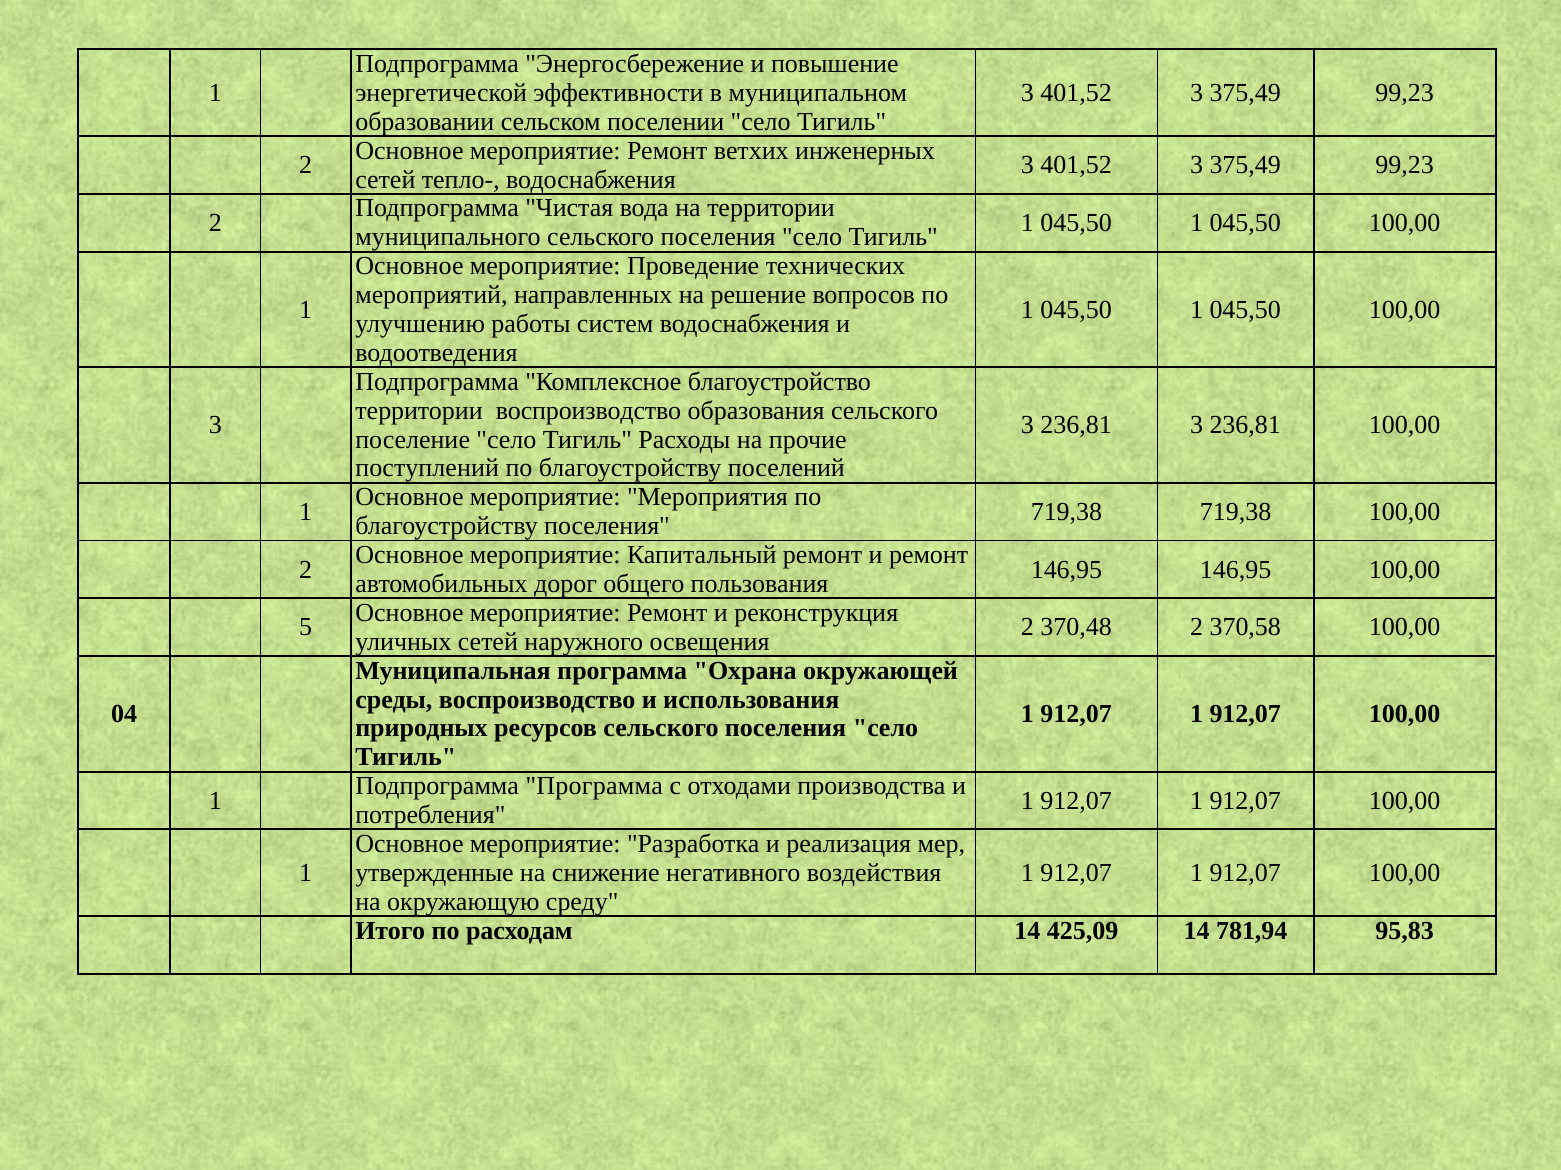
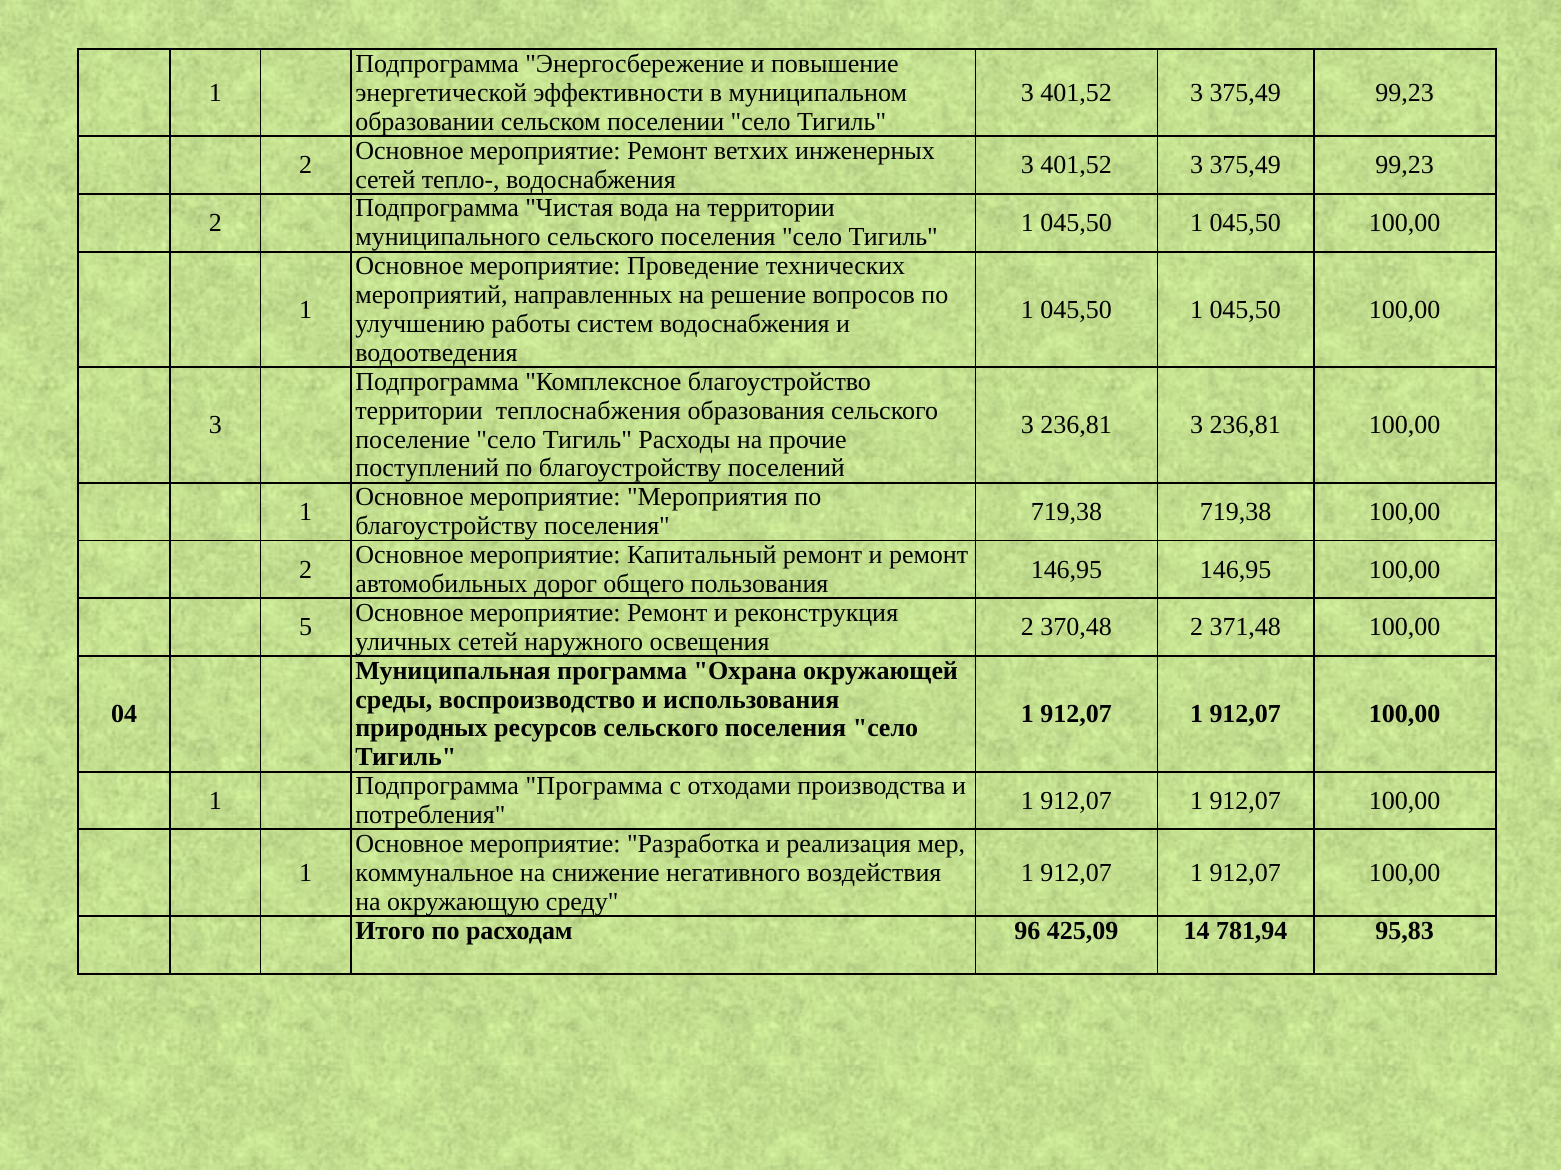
территории воспроизводство: воспроизводство -> теплоснабжения
370,58: 370,58 -> 371,48
утвержденные: утвержденные -> коммунальное
расходам 14: 14 -> 96
